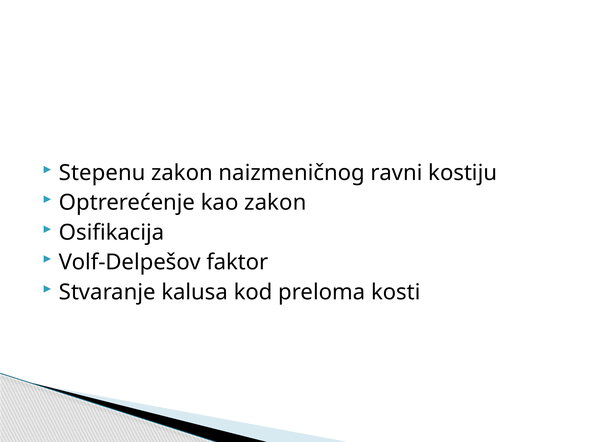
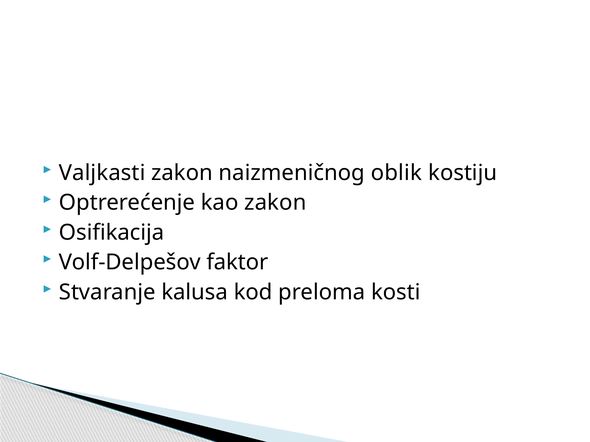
Stepenu: Stepenu -> Valjkasti
ravni: ravni -> oblik
